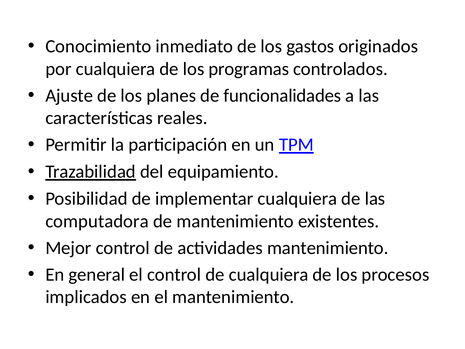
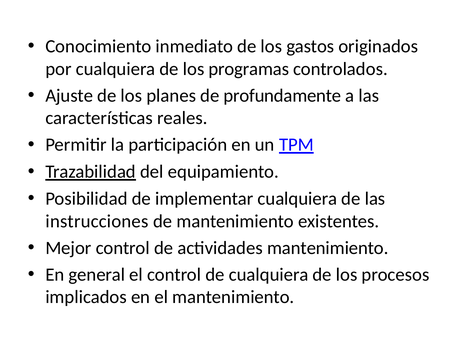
funcionalidades: funcionalidades -> profundamente
computadora: computadora -> instrucciones
